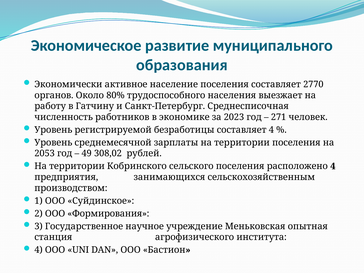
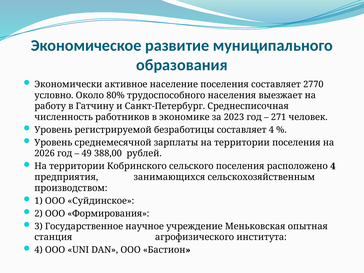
органов: органов -> условно
2053: 2053 -> 2026
308,02: 308,02 -> 388,00
